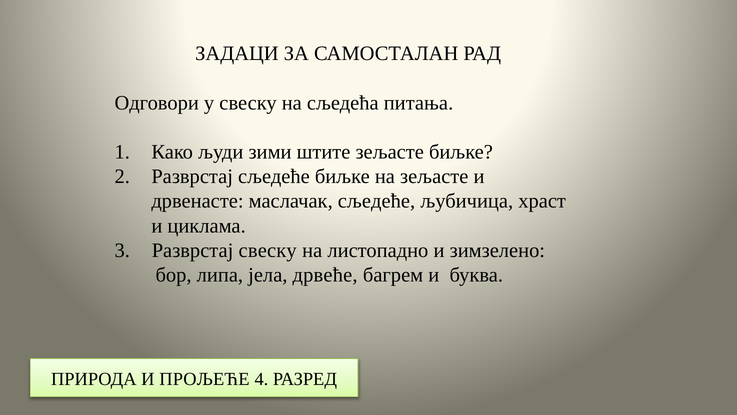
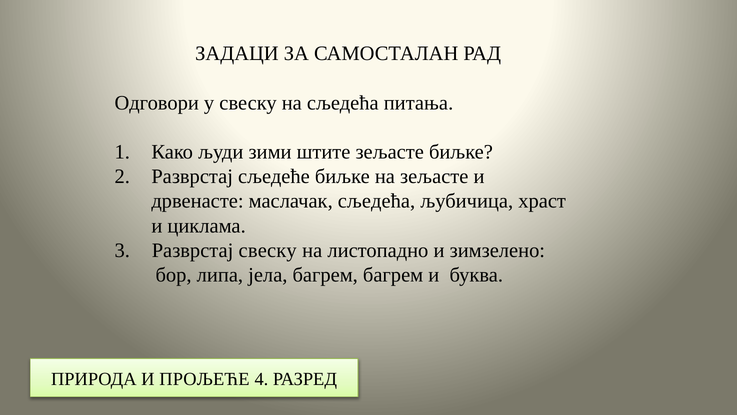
маслачак сљедеће: сљедеће -> сљедећа
јела дрвеће: дрвеће -> багрем
